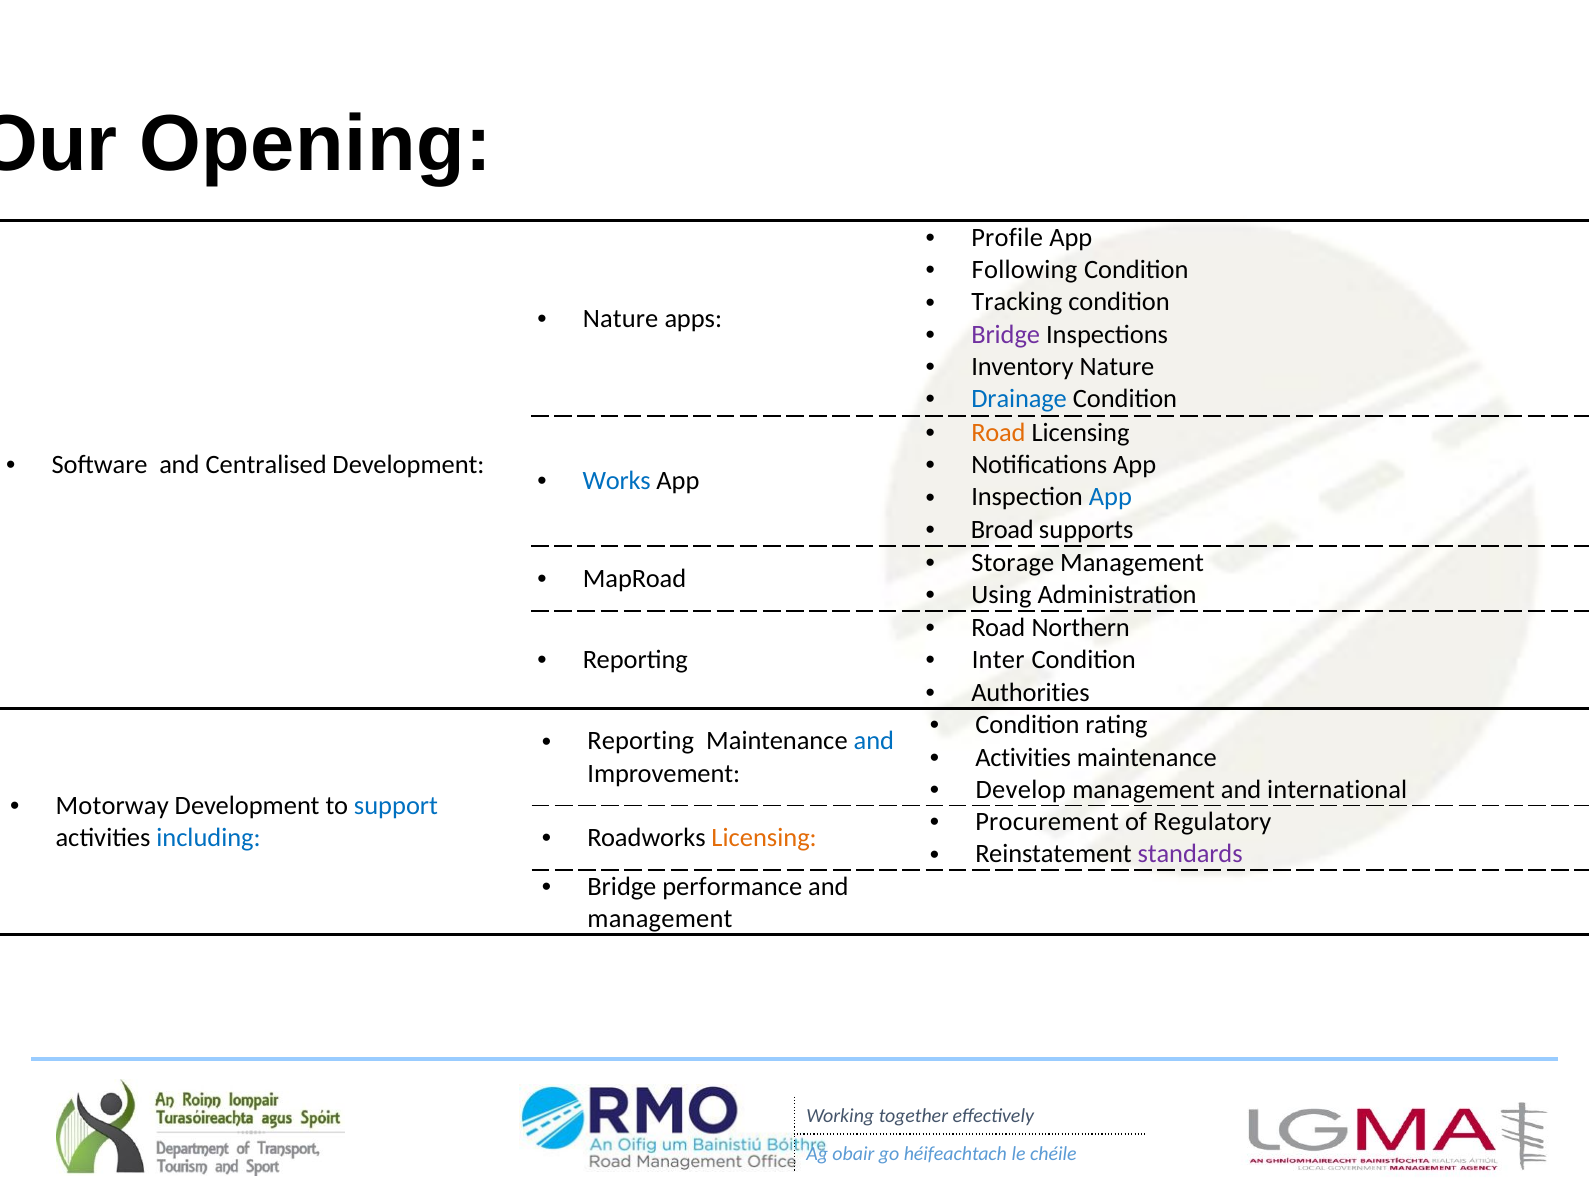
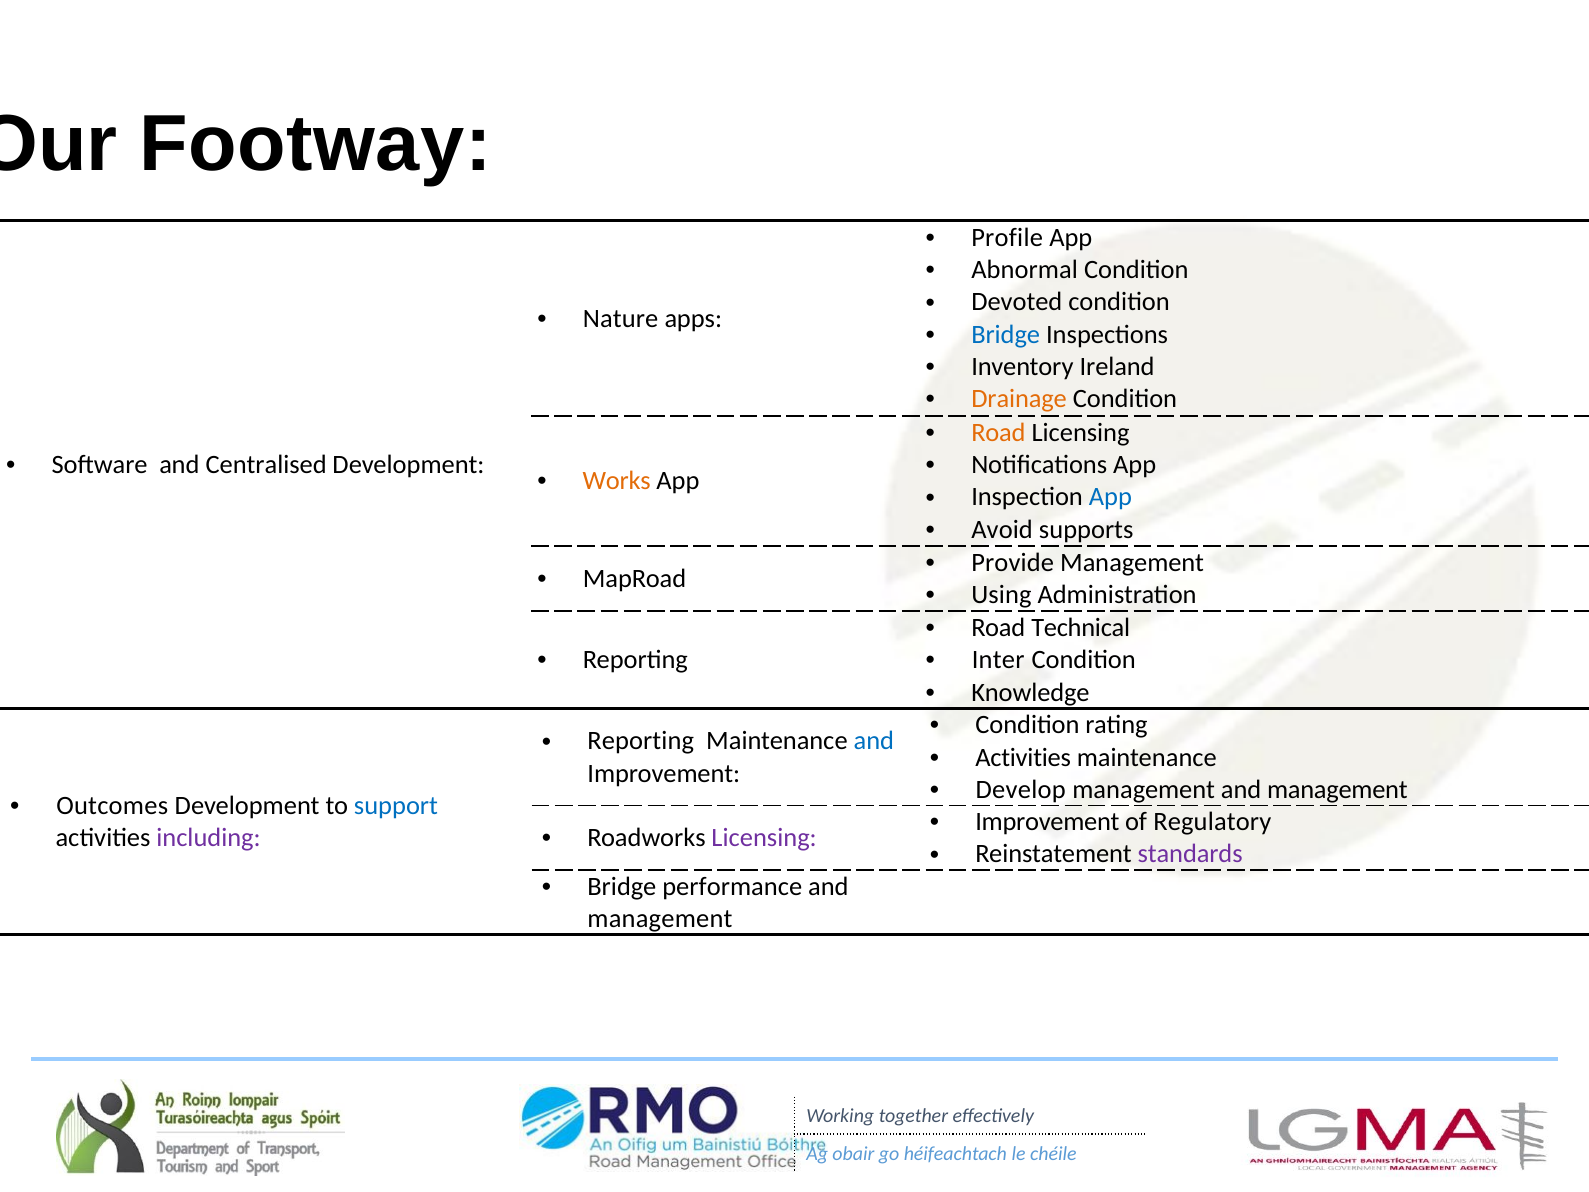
Opening: Opening -> Footway
Following: Following -> Abnormal
Tracking: Tracking -> Devoted
Bridge at (1006, 334) colour: purple -> blue
Inventory Nature: Nature -> Ireland
Drainage colour: blue -> orange
Works colour: blue -> orange
Broad: Broad -> Avoid
Storage: Storage -> Provide
Northern: Northern -> Technical
Authorities: Authorities -> Knowledge
management and international: international -> management
Motorway: Motorway -> Outcomes
Procurement at (1047, 822): Procurement -> Improvement
Licensing at (764, 838) colour: orange -> purple
including colour: blue -> purple
